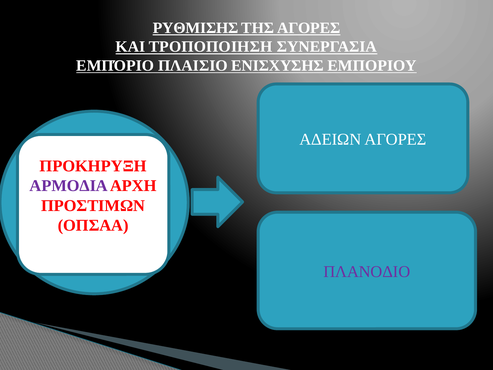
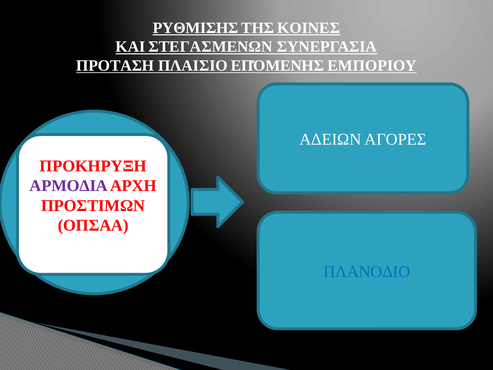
ΤΗΣ ΑΓΟΡΕΣ: ΑΓΟΡΕΣ -> ΚΟΙΝΕΣ
ΤΡΟΠΟΠΟΙΗΣΗ: ΤΡΟΠΟΠΟΙΗΣΗ -> ΣΤΕΓΑΣΜΕΝΩΝ
ΕΜΠΌΡΙΟ: ΕΜΠΌΡΙΟ -> ΠΡΟΤΑΣΗ
ΕΝΙΣΧΥΣΗΣ: ΕΝΙΣΧΥΣΗΣ -> ΕΠΌΜΕΝΗΣ
ΠΛΑΝΟΔΙΟ colour: purple -> blue
